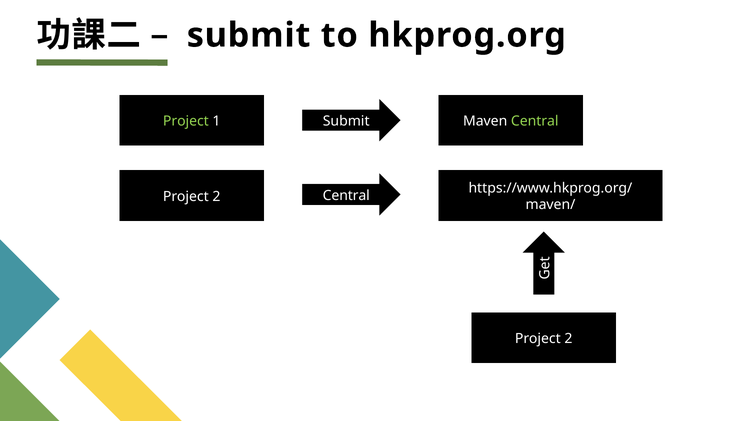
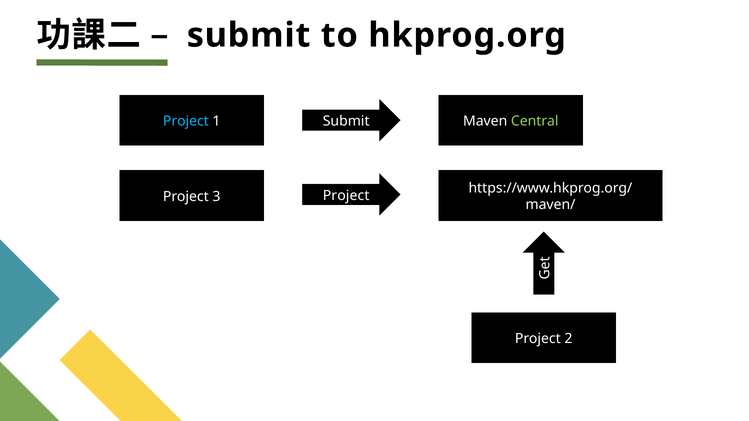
Project at (186, 121) colour: light green -> light blue
Central at (346, 196): Central -> Project
2 at (216, 197): 2 -> 3
